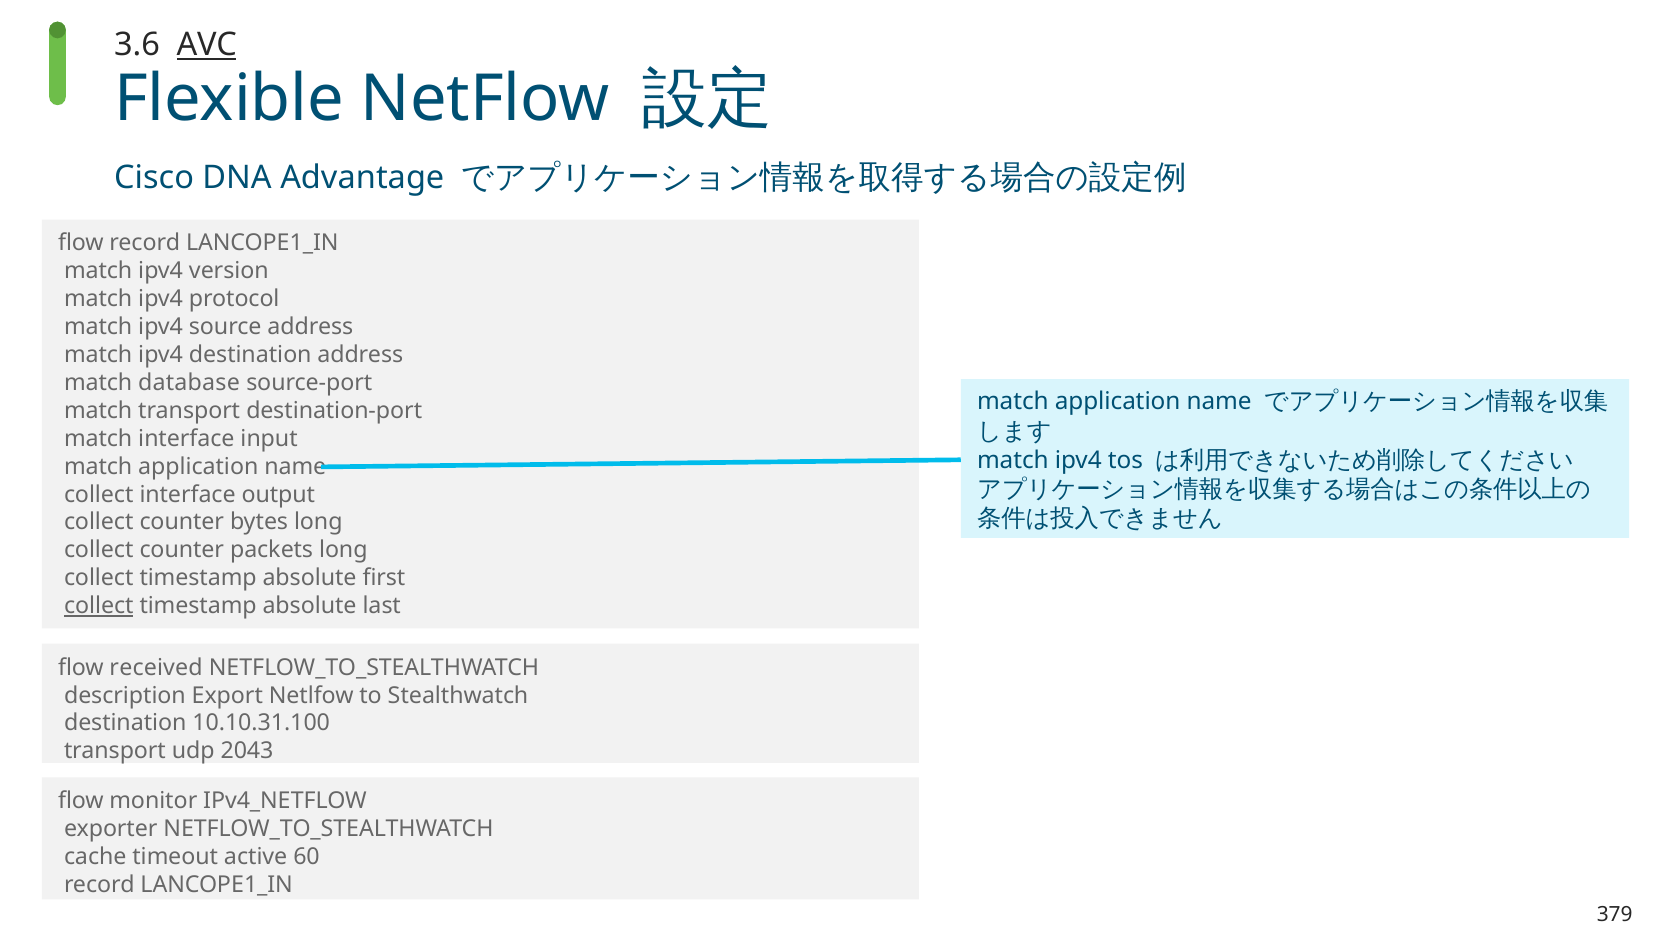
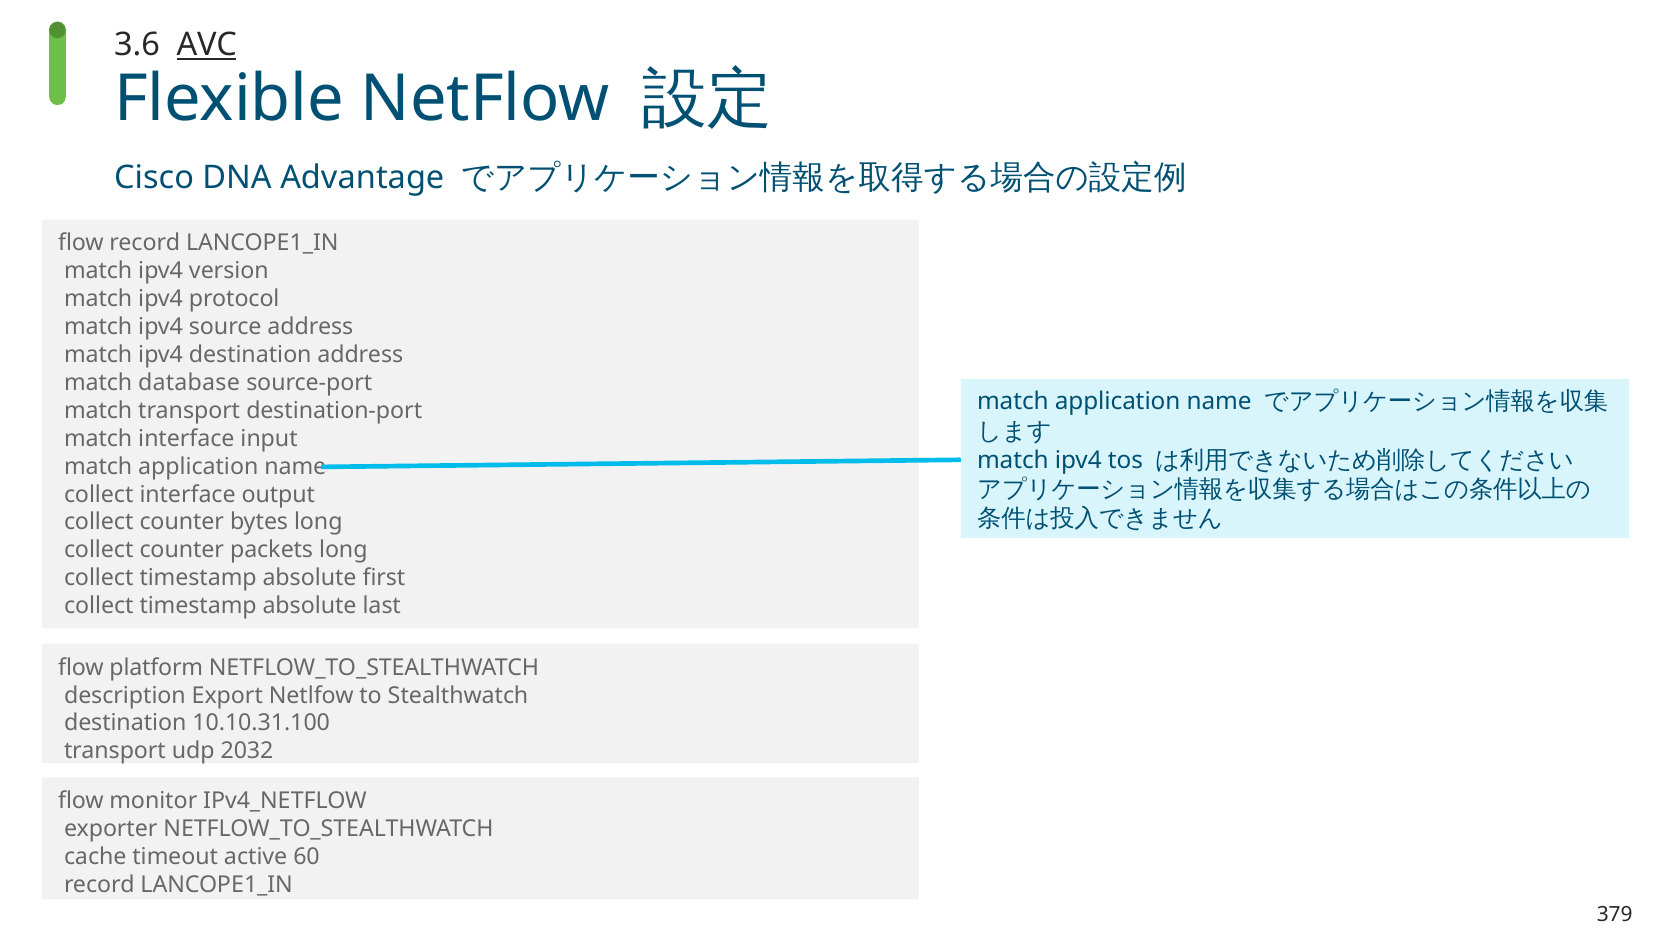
collect at (99, 606) underline: present -> none
received: received -> platform
2043: 2043 -> 2032
